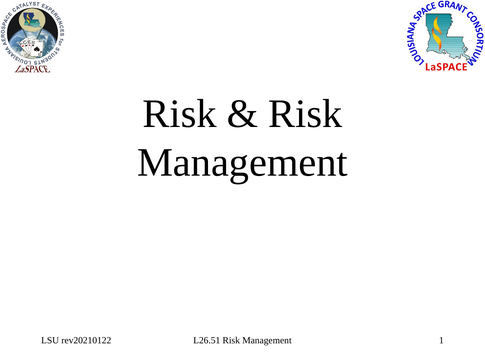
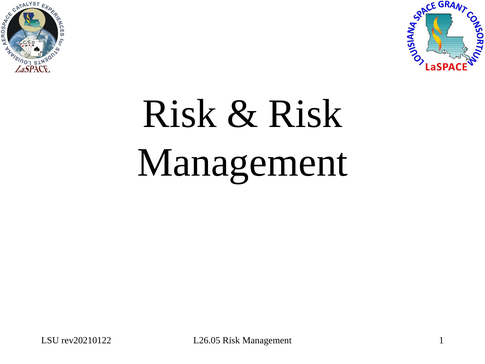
L26.51: L26.51 -> L26.05
